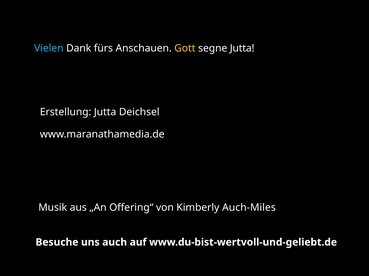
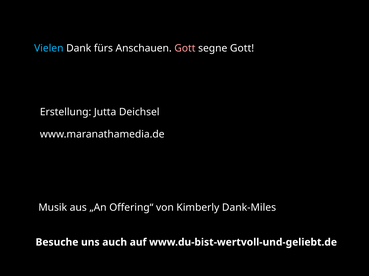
Gott at (185, 48) colour: yellow -> pink
segne Jutta: Jutta -> Gott
Auch-Miles: Auch-Miles -> Dank-Miles
